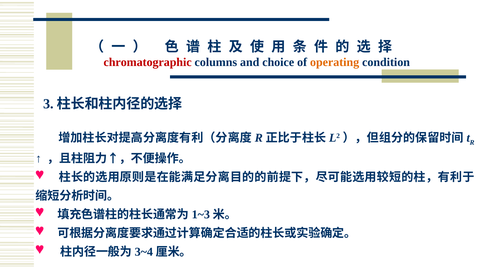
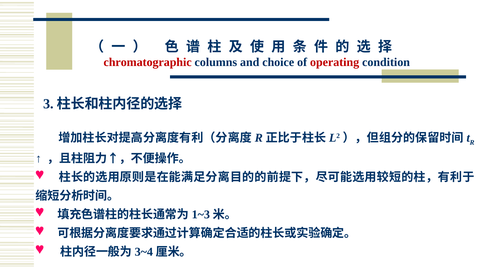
operating colour: orange -> red
